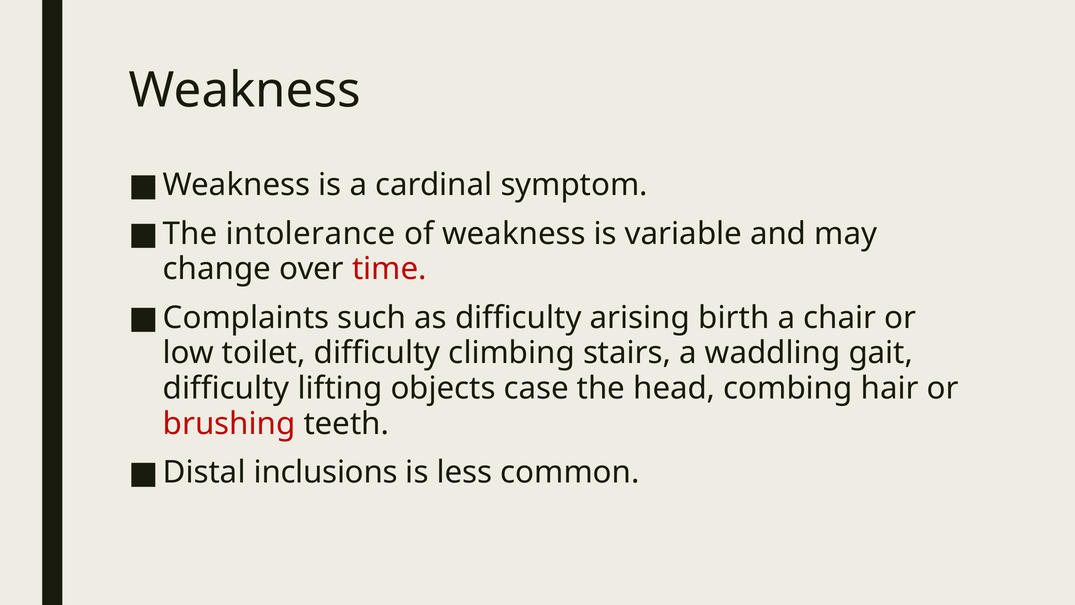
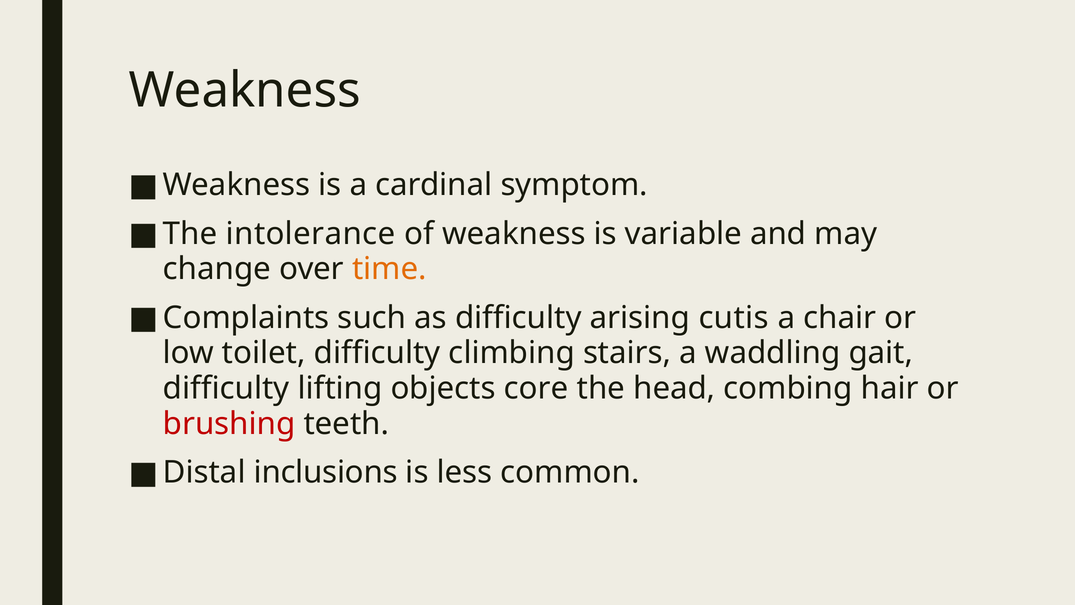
time colour: red -> orange
birth: birth -> cutis
case: case -> core
